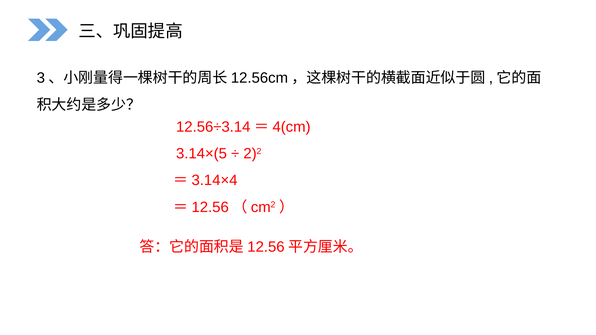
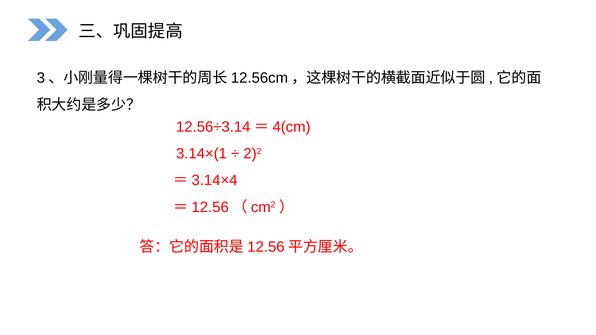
3.14×(5: 3.14×(5 -> 3.14×(1
